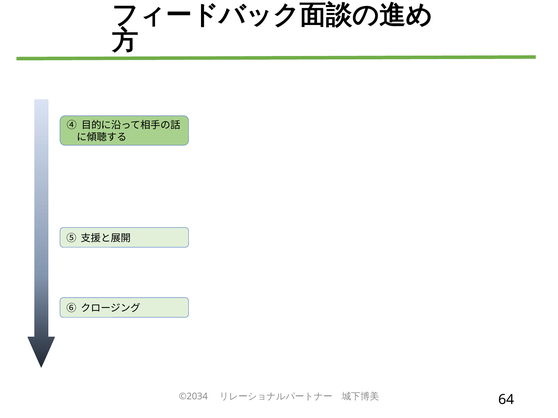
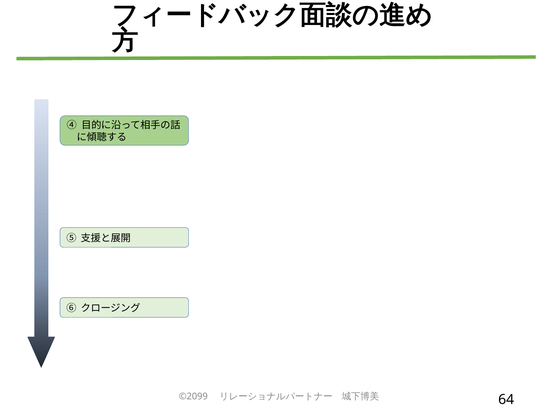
©2034: ©2034 -> ©2099
